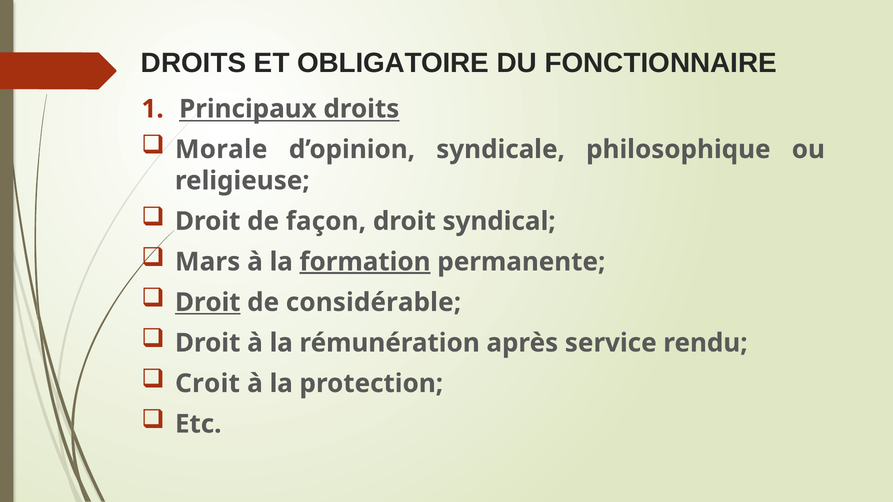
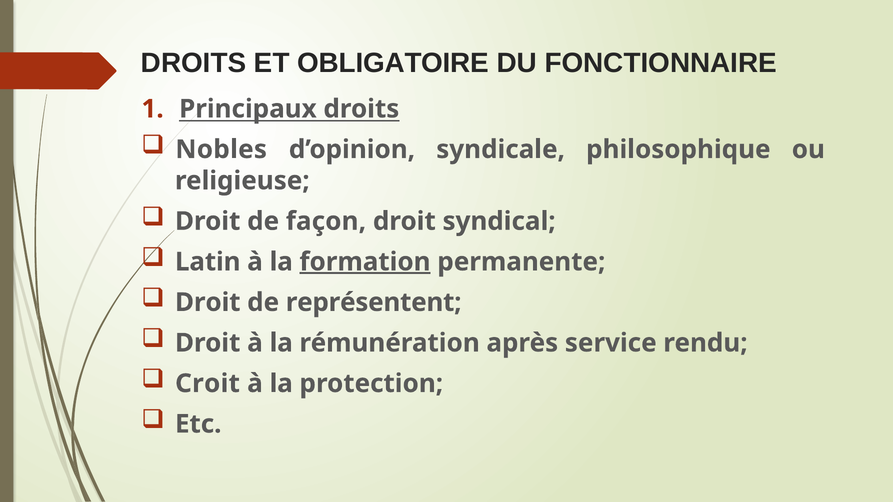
Morale: Morale -> Nobles
Mars: Mars -> Latin
Droit at (208, 303) underline: present -> none
considérable: considérable -> représentent
